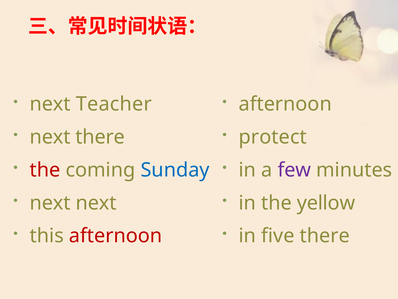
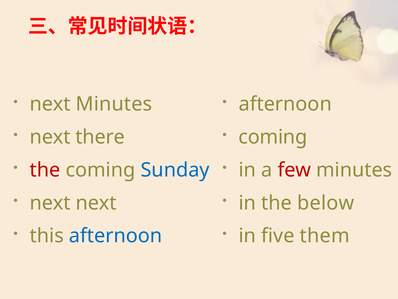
next Teacher: Teacher -> Minutes
protect at (273, 137): protect -> coming
few colour: purple -> red
yellow: yellow -> below
afternoon at (116, 235) colour: red -> blue
five there: there -> them
